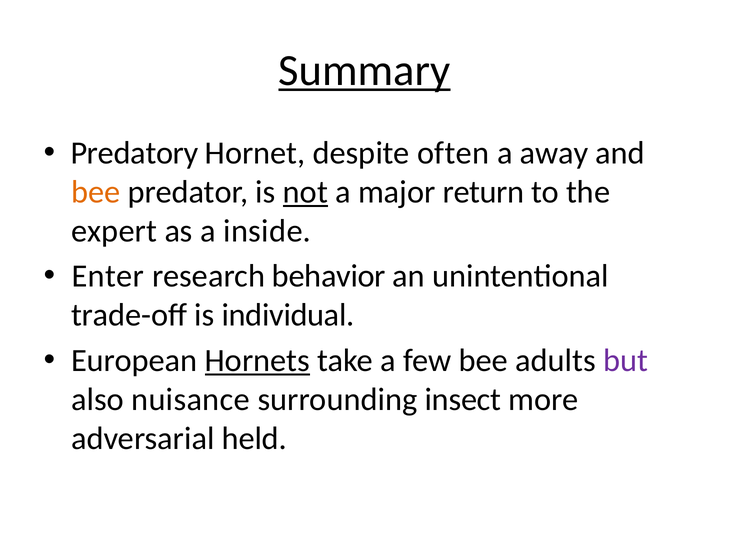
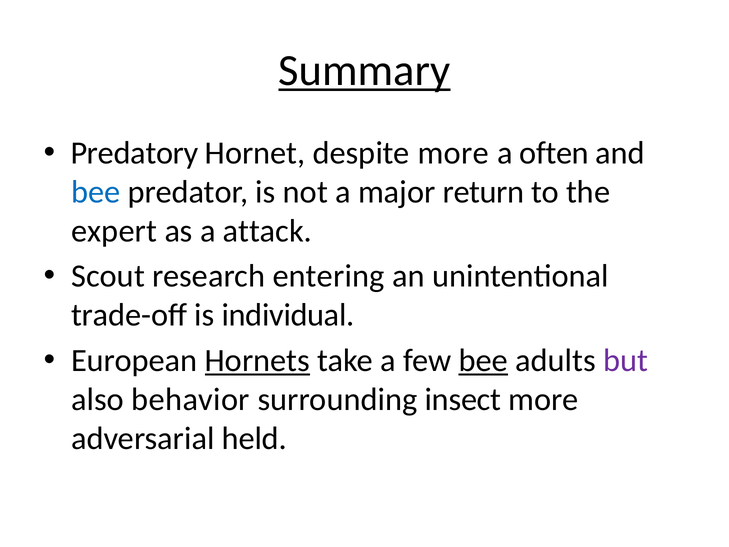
despite often: often -> more
away: away -> often
bee at (96, 192) colour: orange -> blue
not underline: present -> none
inside: inside -> attack
Enter: Enter -> Scout
behavior: behavior -> entering
bee at (483, 360) underline: none -> present
nuisance: nuisance -> behavior
